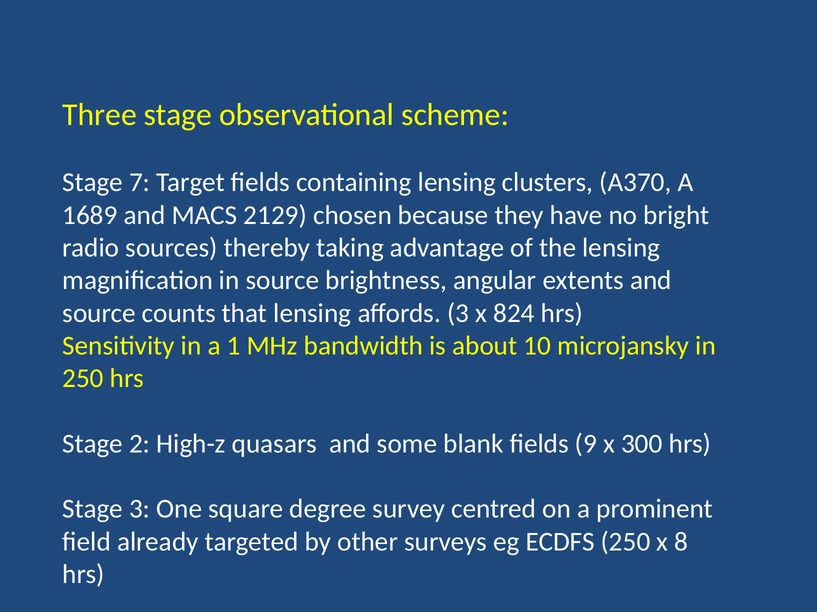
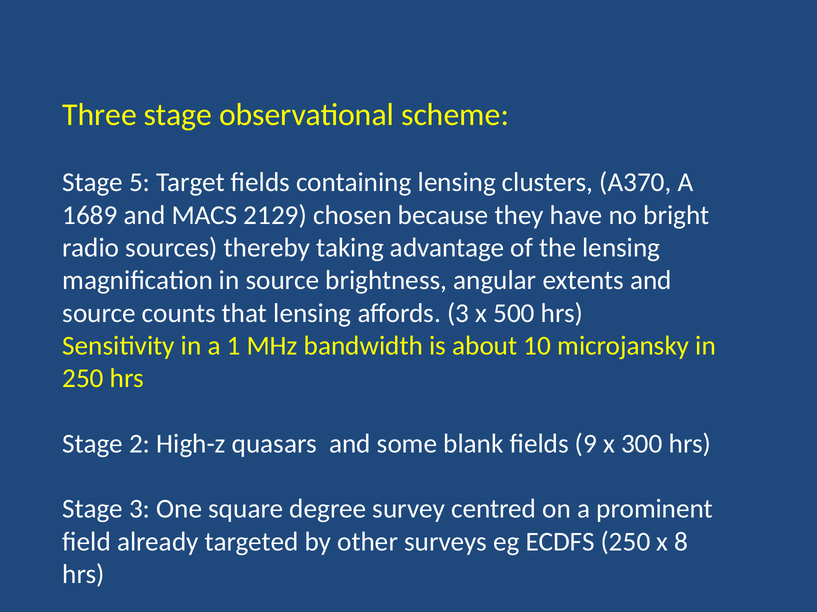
7: 7 -> 5
824: 824 -> 500
